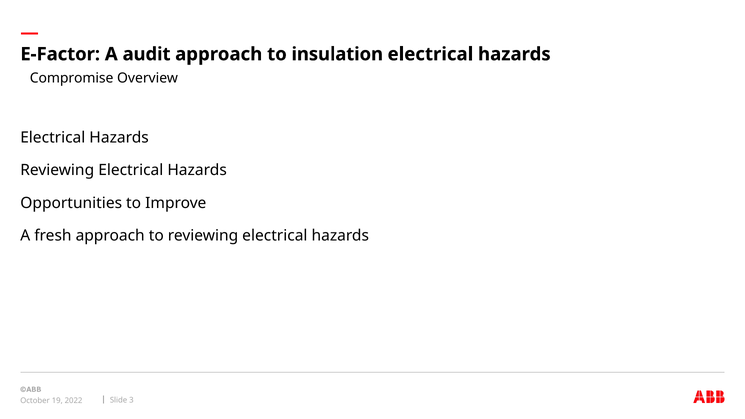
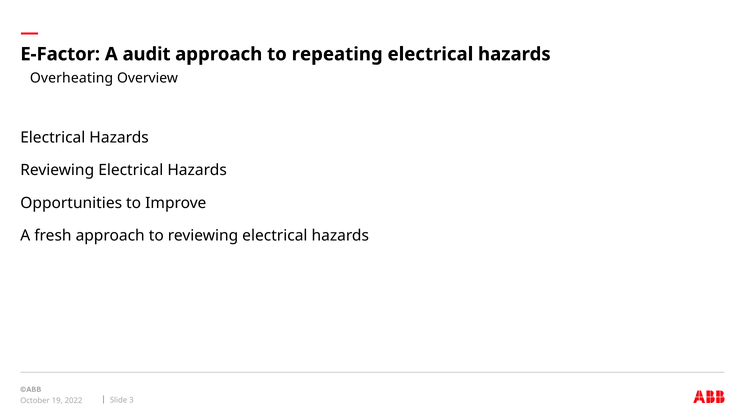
insulation: insulation -> repeating
Compromise: Compromise -> Overheating
